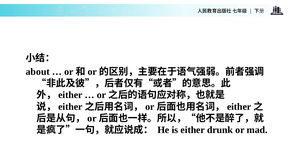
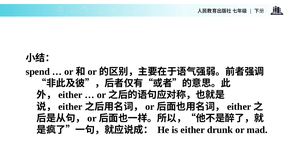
about: about -> spend
